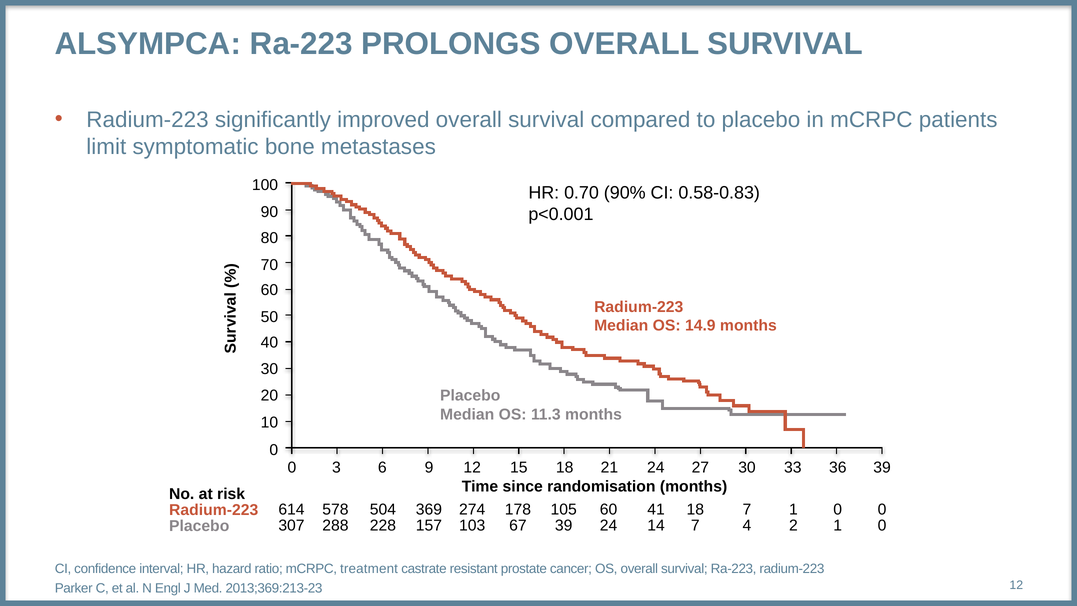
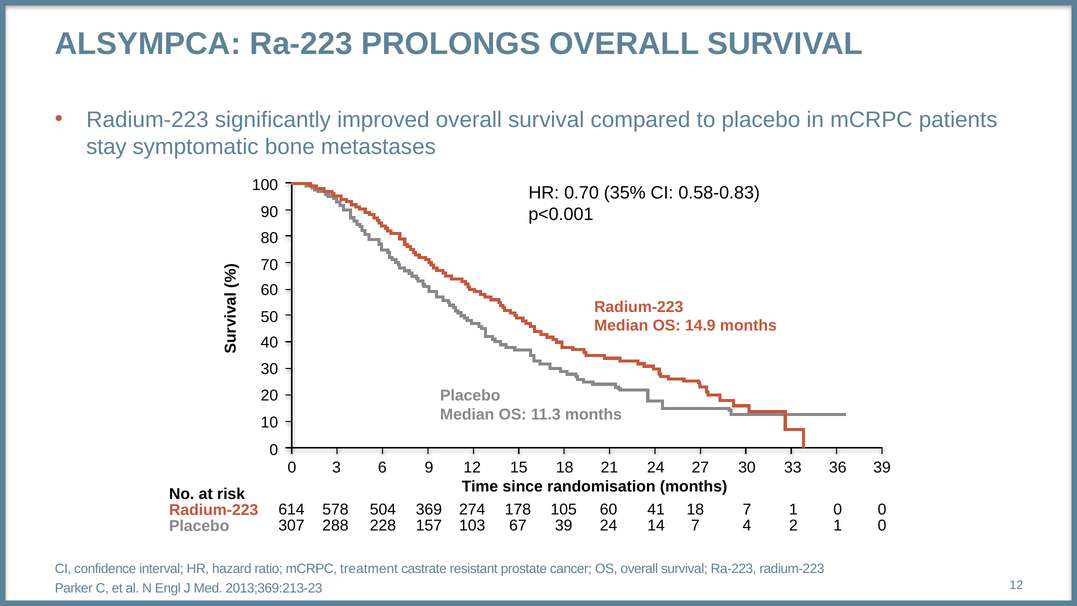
limit: limit -> stay
90%: 90% -> 35%
